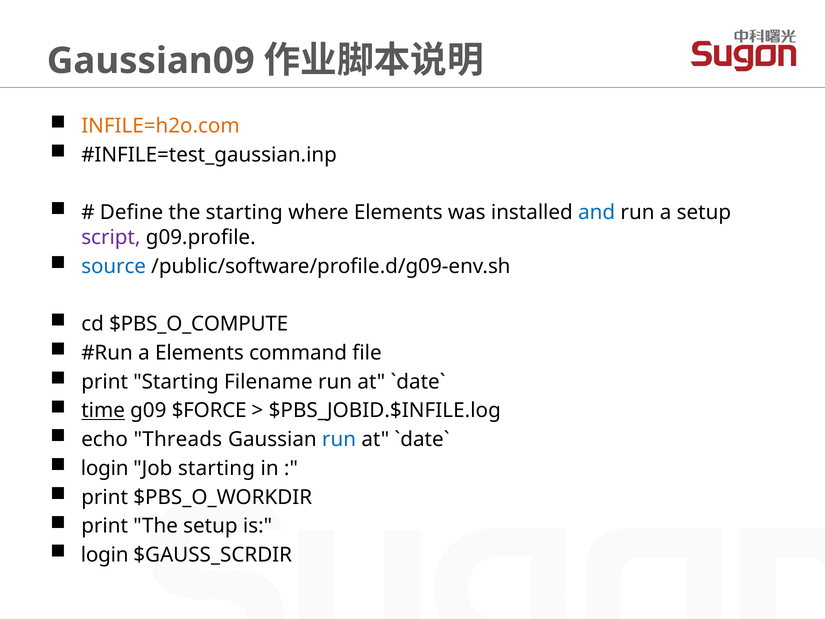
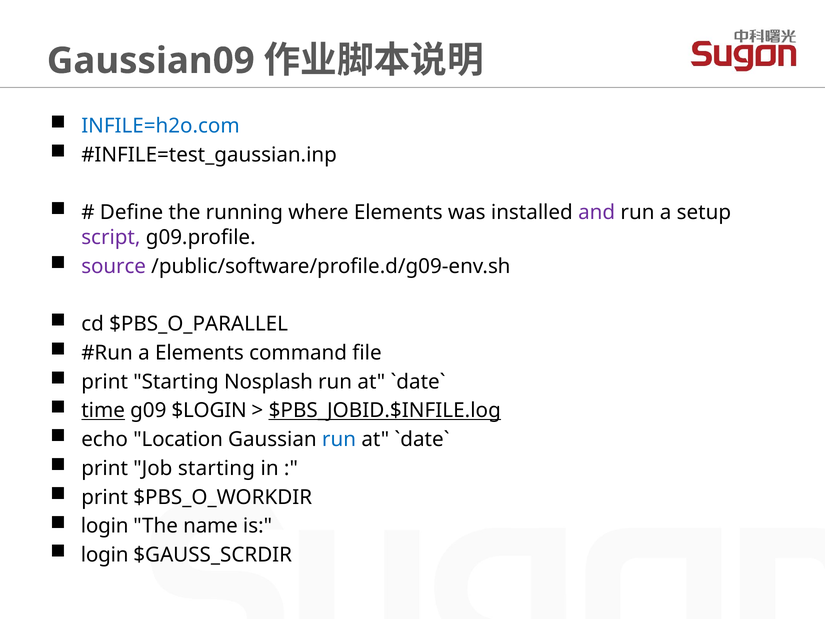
INFILE=h2o.com colour: orange -> blue
the starting: starting -> running
and colour: blue -> purple
source colour: blue -> purple
$PBS_O_COMPUTE: $PBS_O_COMPUTE -> $PBS_O_PARALLEL
Filename: Filename -> Nosplash
$FORCE: $FORCE -> $LOGIN
$PBS_JOBID.$INFILE.log underline: none -> present
Threads: Threads -> Location
login at (105, 468): login -> print
print at (105, 526): print -> login
The setup: setup -> name
